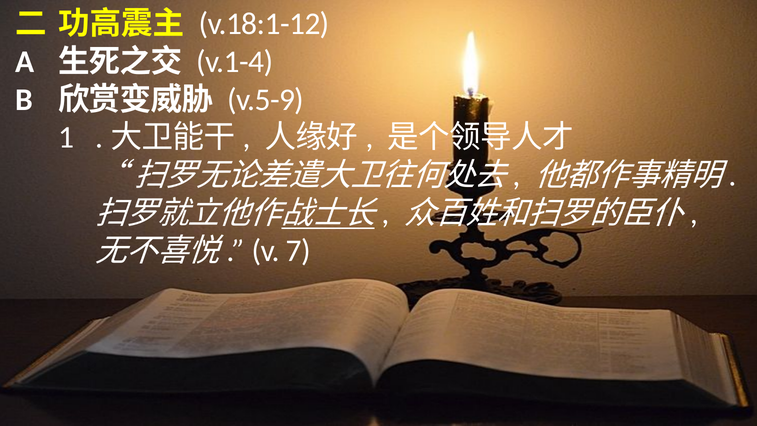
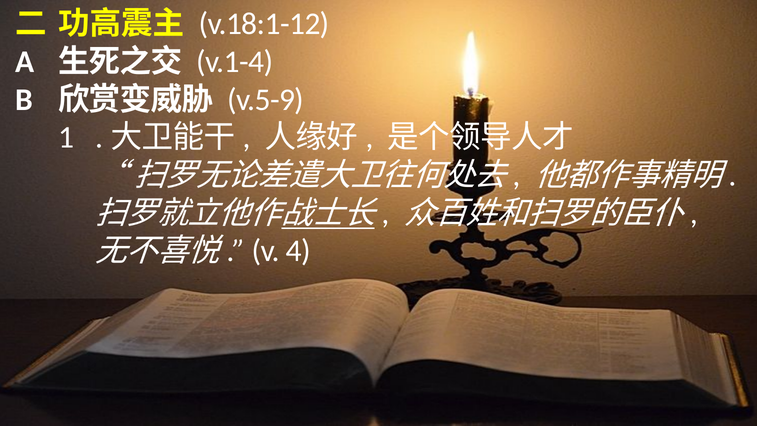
7: 7 -> 4
